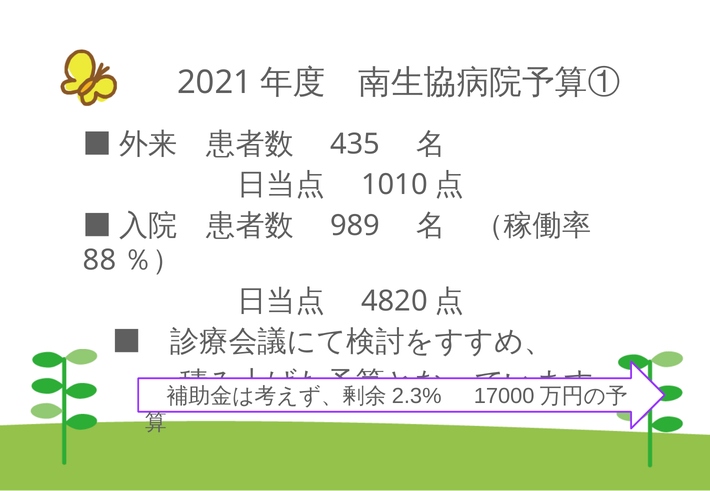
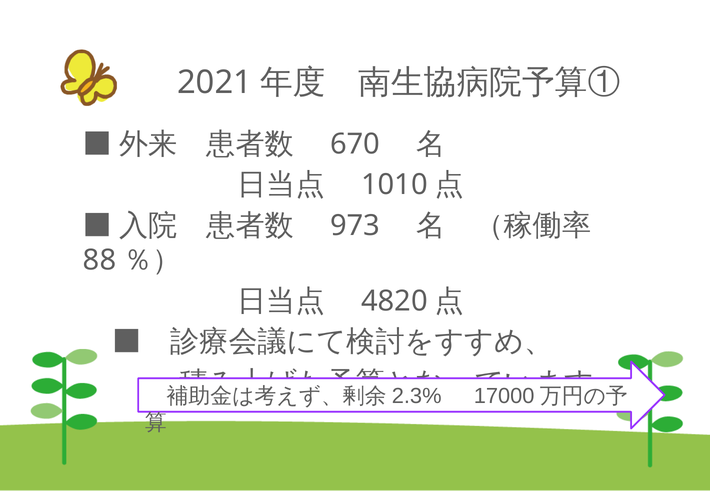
435: 435 -> 670
989: 989 -> 973
